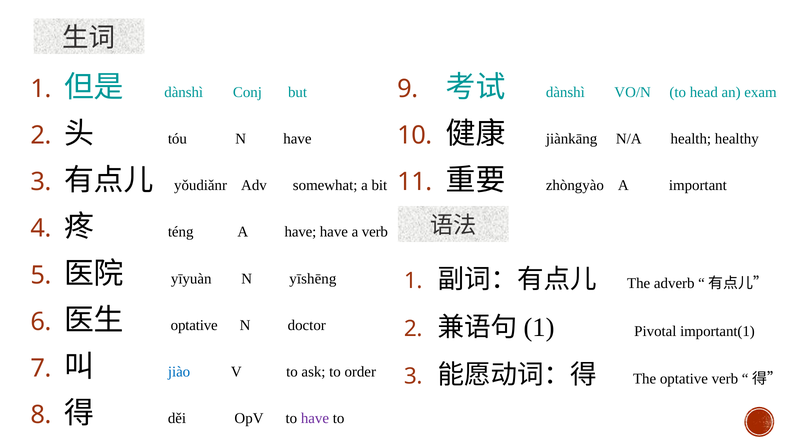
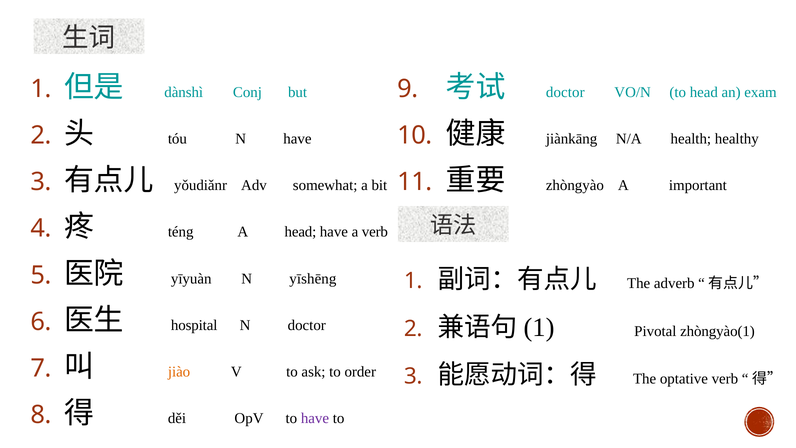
dànshì at (565, 92): dànshì -> doctor
A have: have -> head
optative at (194, 325): optative -> hospital
important(1: important(1 -> zhòngyào(1
jiào colour: blue -> orange
